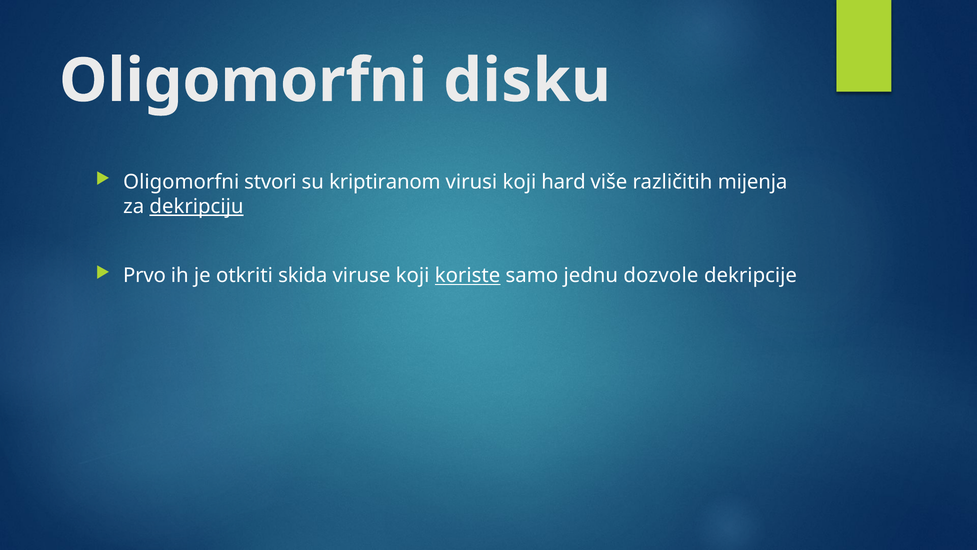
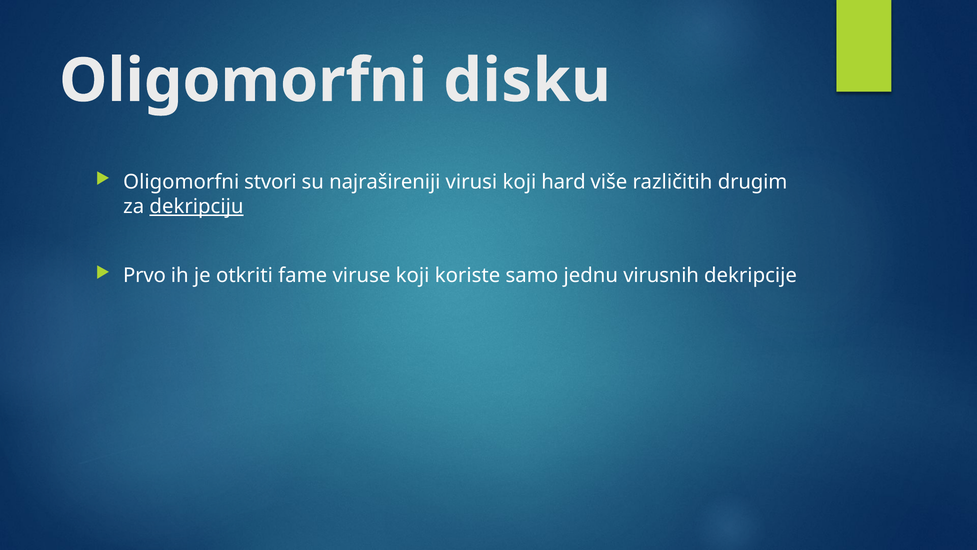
kriptiranom: kriptiranom -> najrašireniji
mijenja: mijenja -> drugim
skida: skida -> fame
koriste underline: present -> none
dozvole: dozvole -> virusnih
